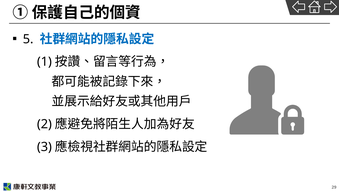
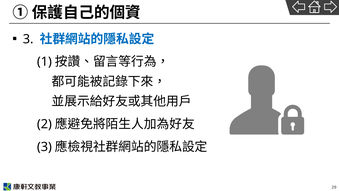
5 at (28, 39): 5 -> 3
